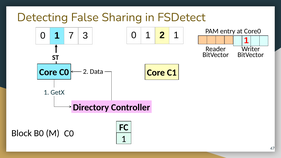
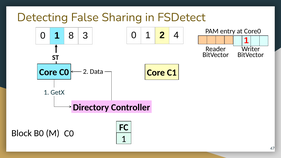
2 1: 1 -> 4
7: 7 -> 8
